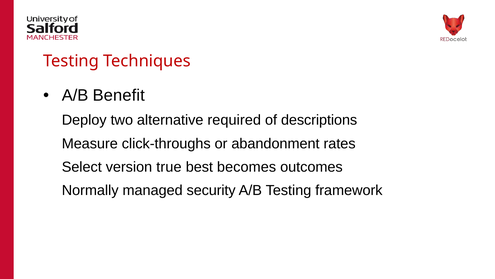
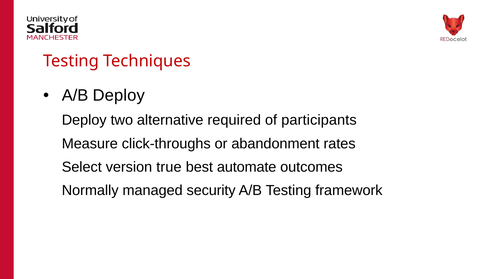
A/B Benefit: Benefit -> Deploy
descriptions: descriptions -> participants
becomes: becomes -> automate
